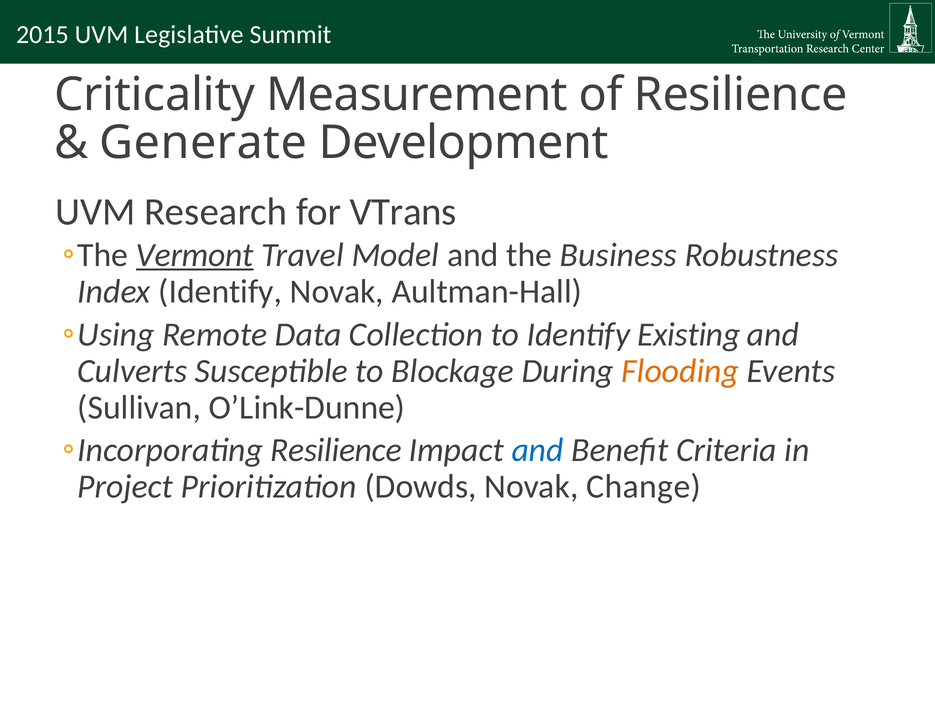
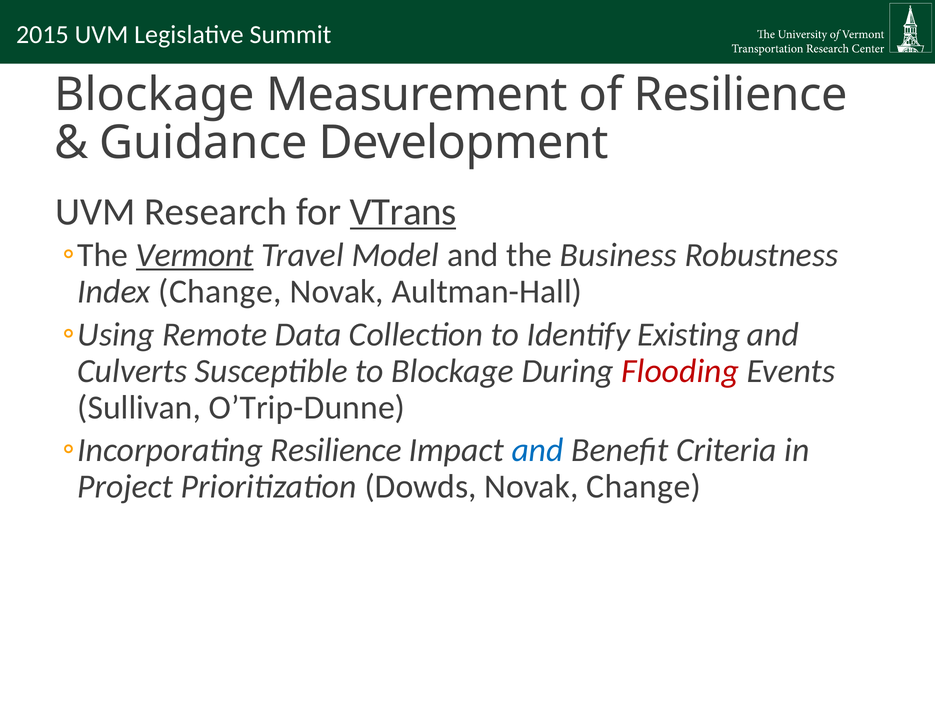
Criticality at (155, 95): Criticality -> Blockage
Generate: Generate -> Guidance
VTrans underline: none -> present
Index Identify: Identify -> Change
Flooding colour: orange -> red
O’Link-Dunne: O’Link-Dunne -> O’Trip-Dunne
